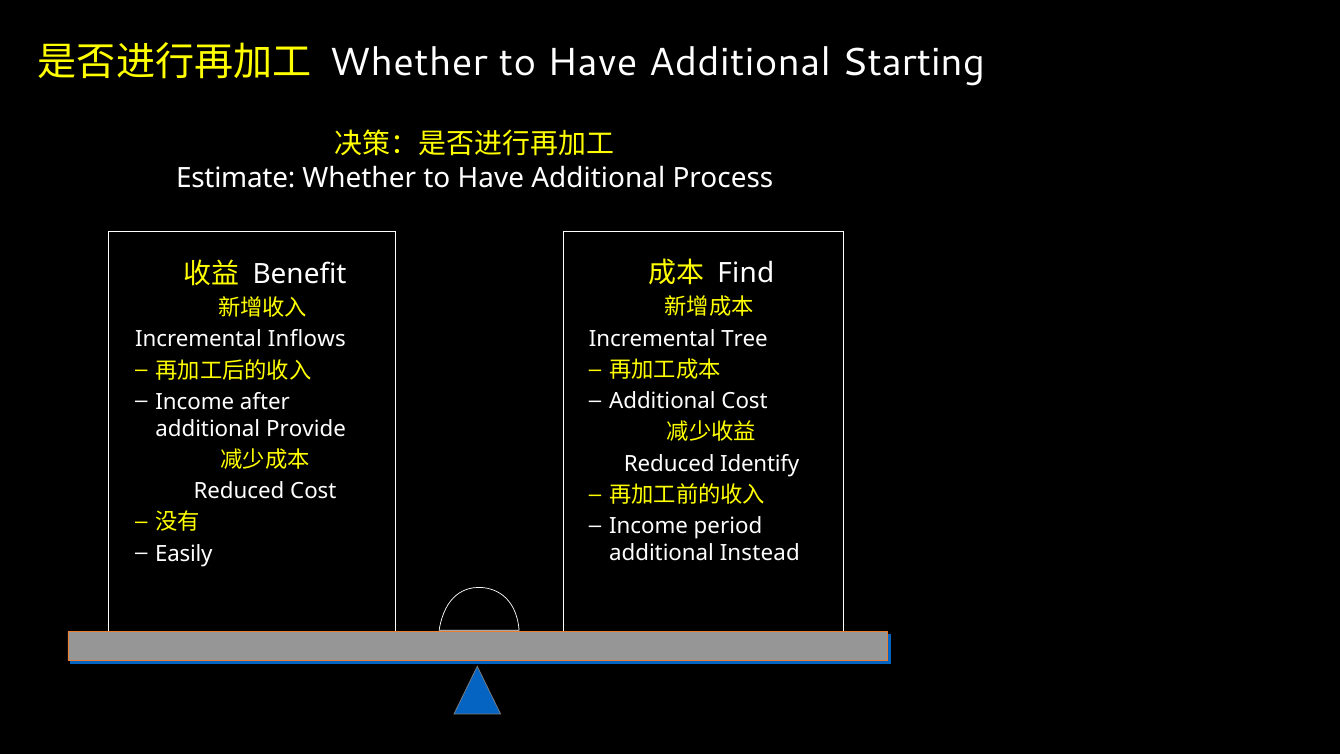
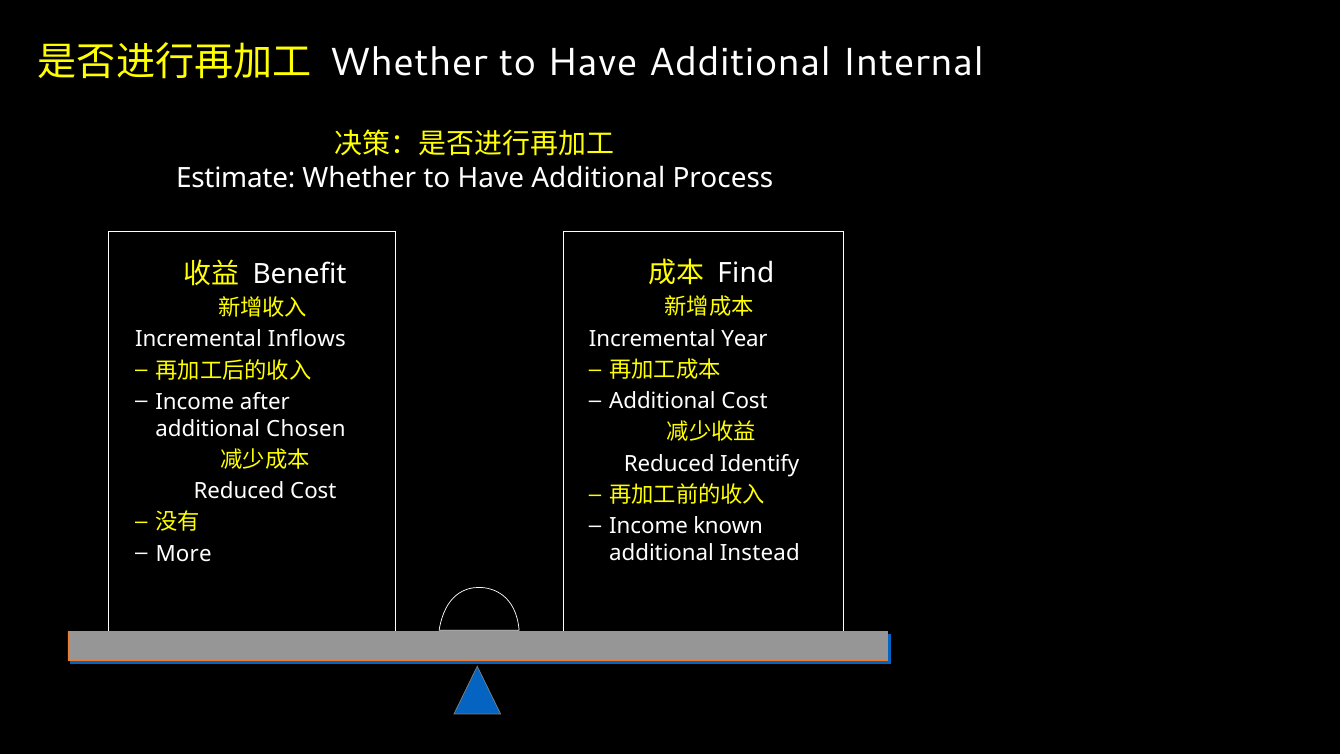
Starting: Starting -> Internal
Tree: Tree -> Year
Provide: Provide -> Chosen
period: period -> known
Easily: Easily -> More
